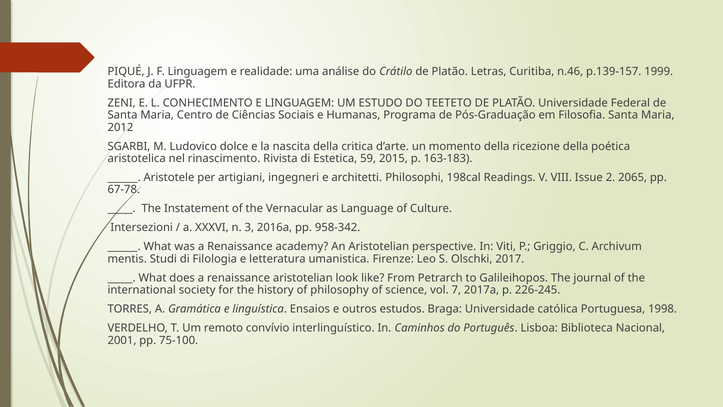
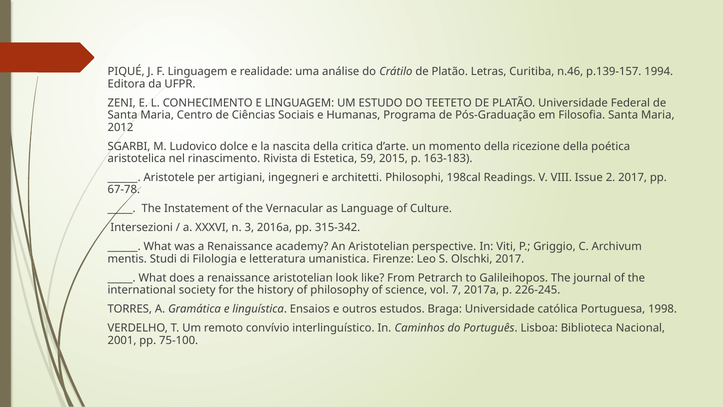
1999: 1999 -> 1994
2 2065: 2065 -> 2017
958-342: 958-342 -> 315-342
